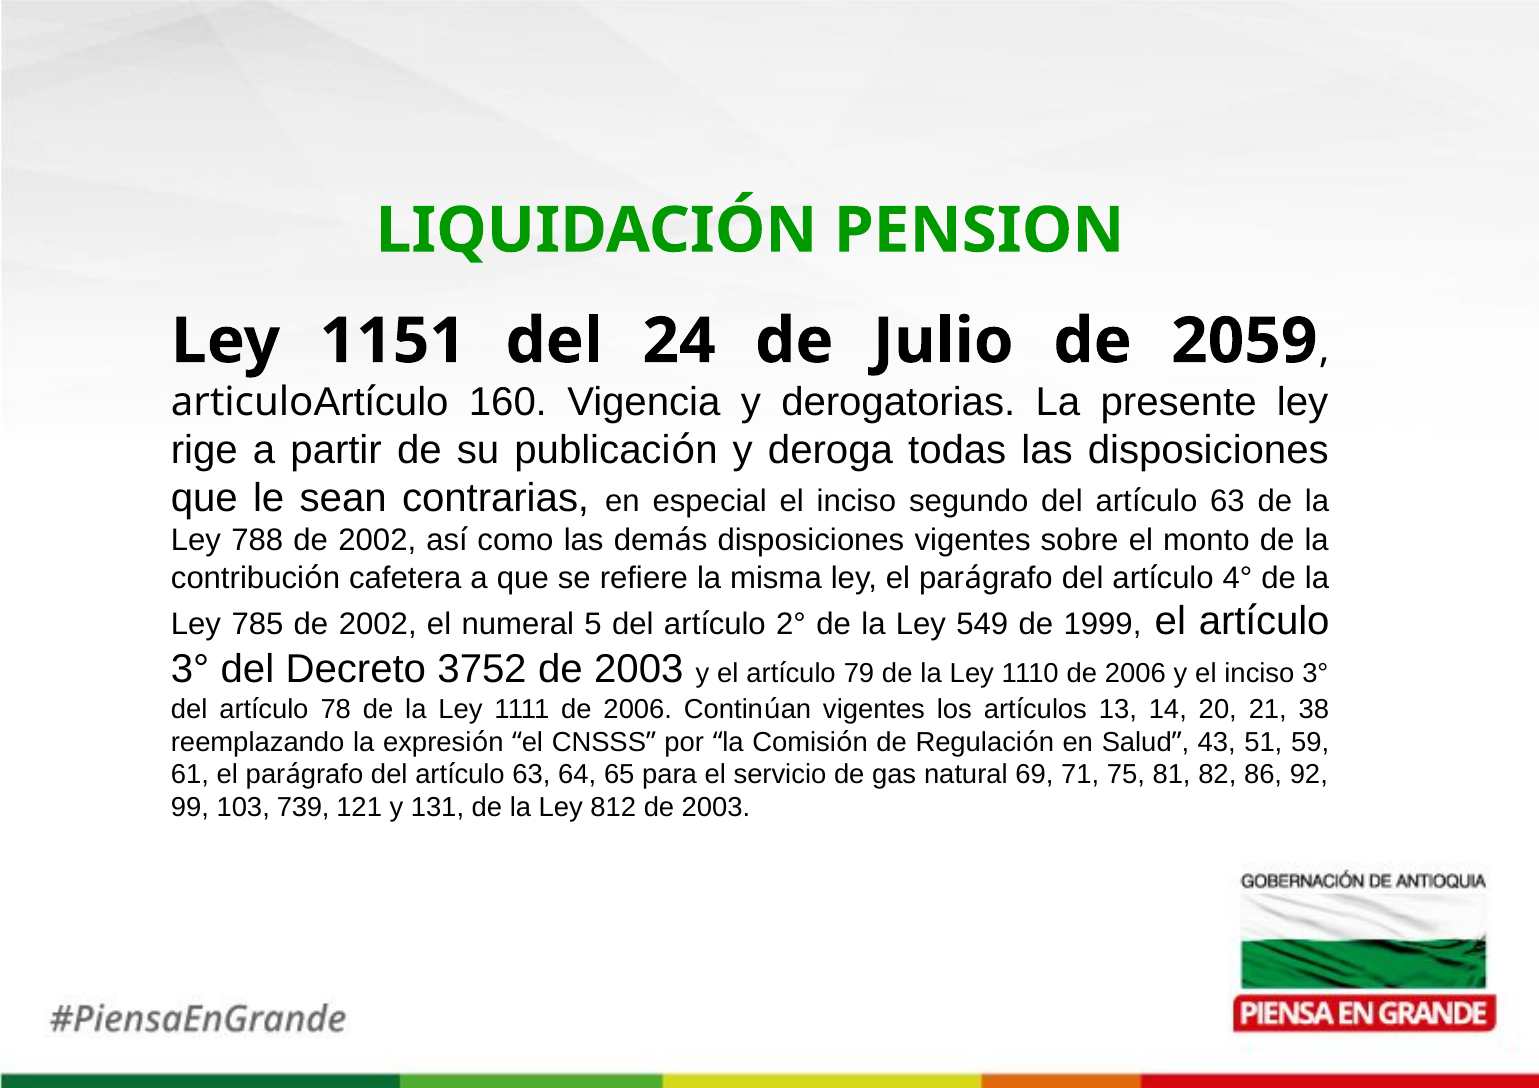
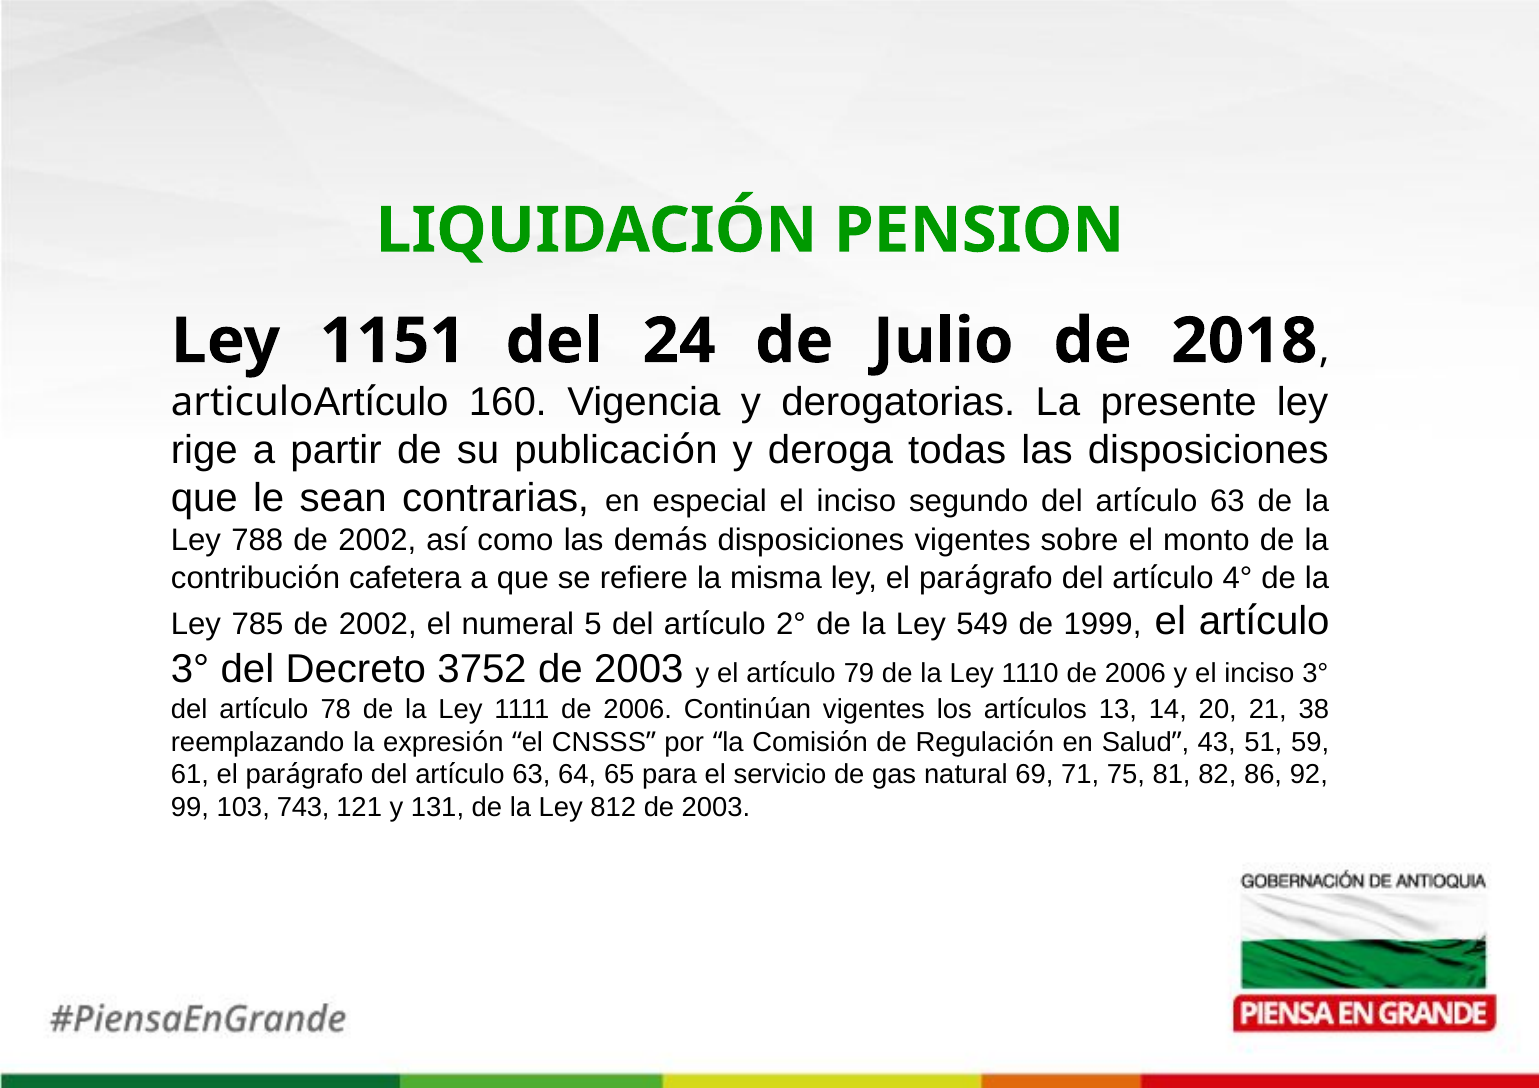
2059: 2059 -> 2018
739: 739 -> 743
